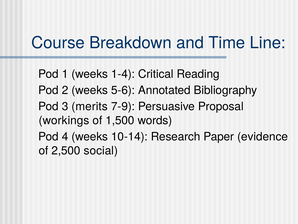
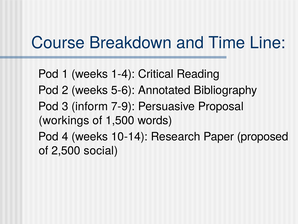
merits: merits -> inform
evidence: evidence -> proposed
